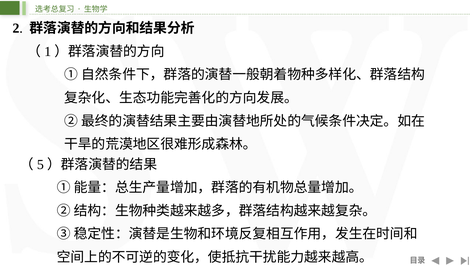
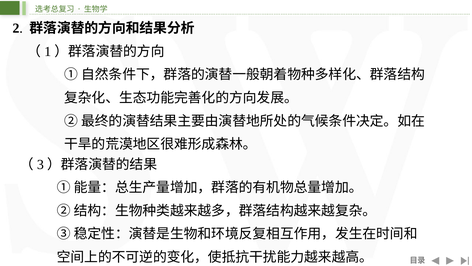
5: 5 -> 3
